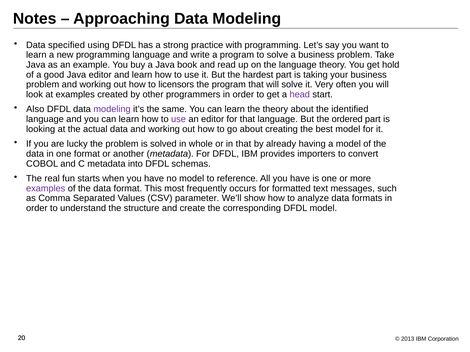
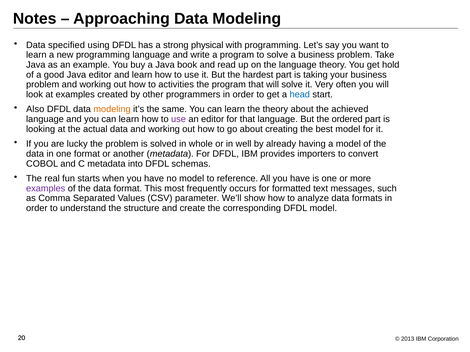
practice: practice -> physical
licensors: licensors -> activities
head colour: purple -> blue
modeling at (112, 109) colour: purple -> orange
identified: identified -> achieved
in that: that -> well
